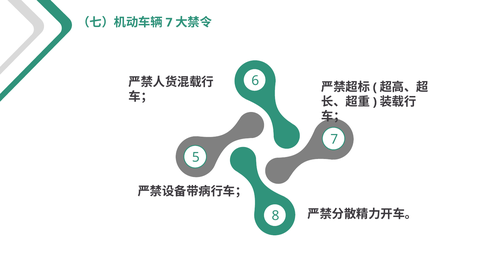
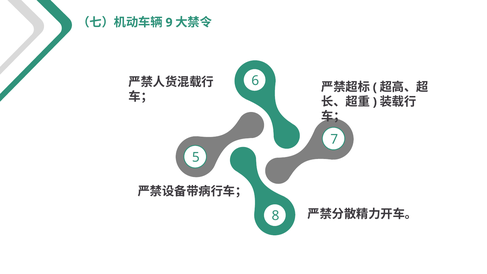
7 at (169, 23): 7 -> 9
